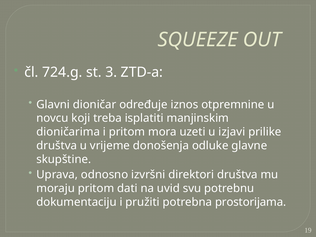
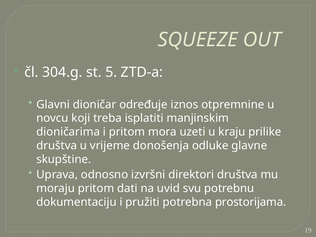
724.g: 724.g -> 304.g
3: 3 -> 5
izjavi: izjavi -> kraju
